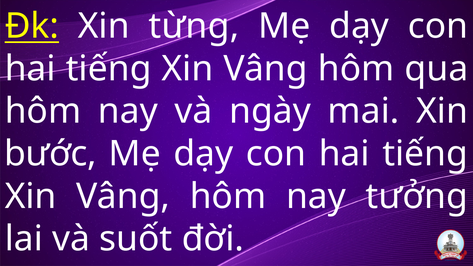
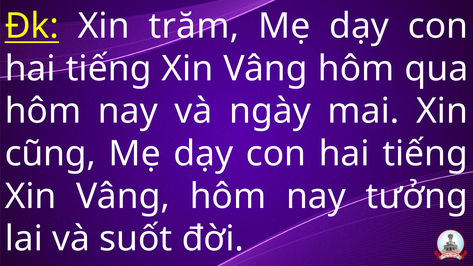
từng: từng -> trăm
bước: bước -> cũng
